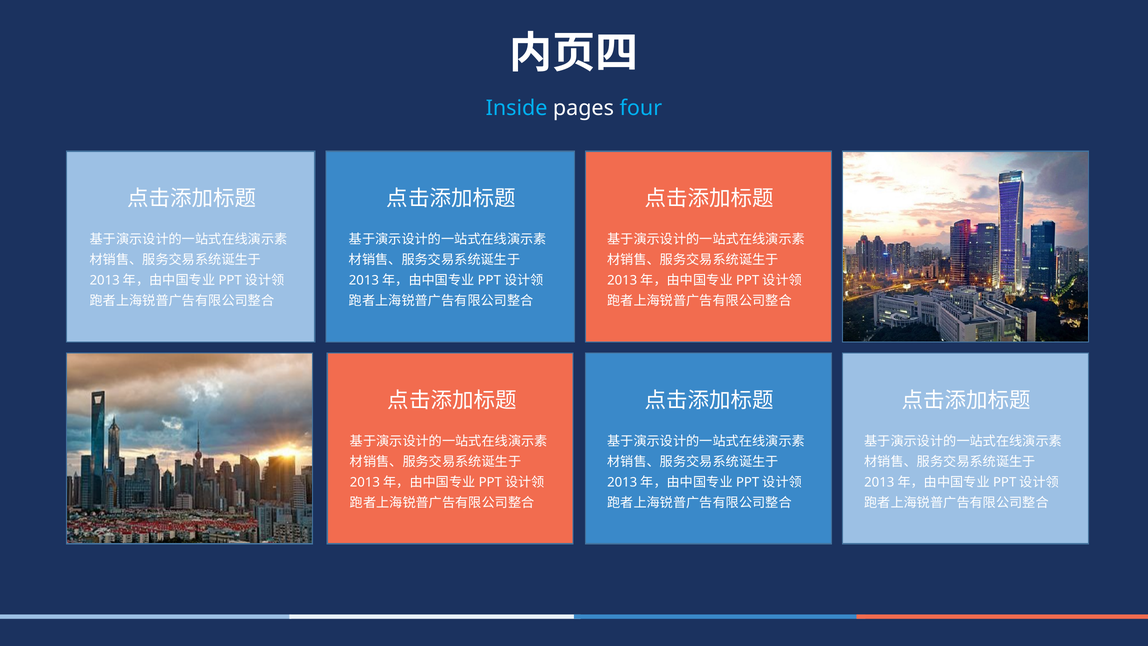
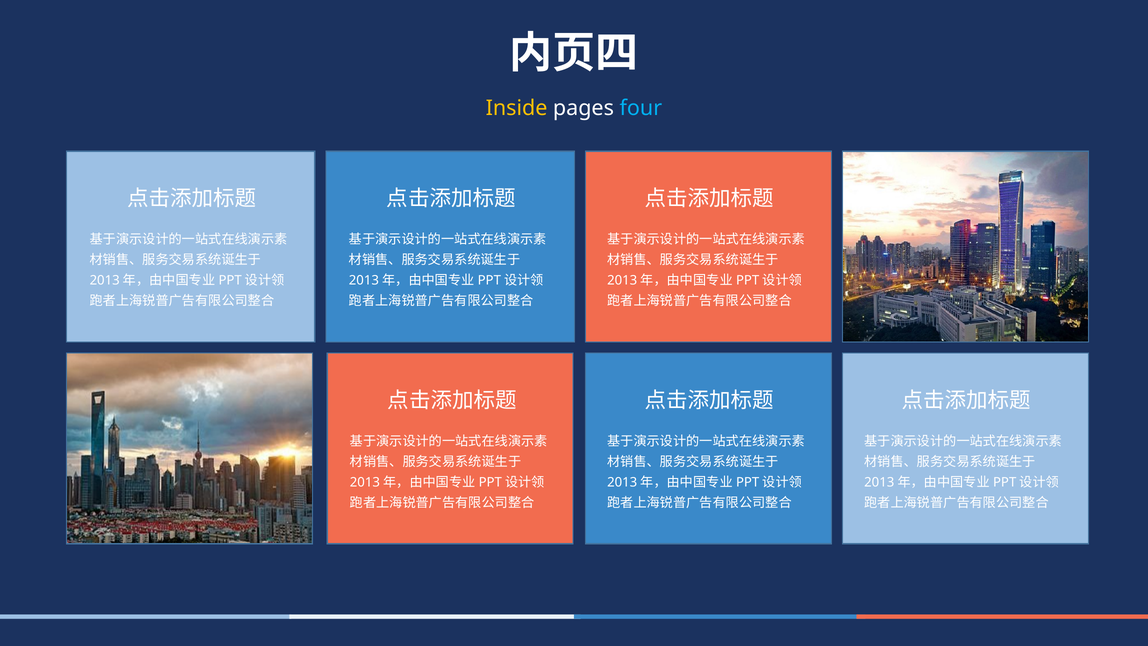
Inside colour: light blue -> yellow
